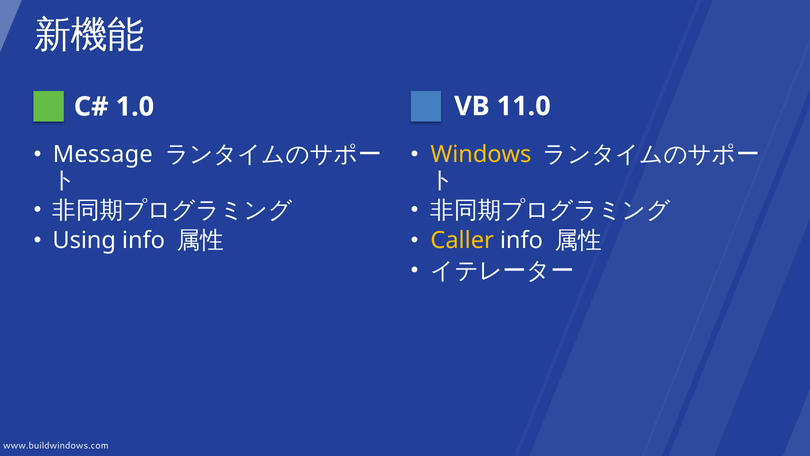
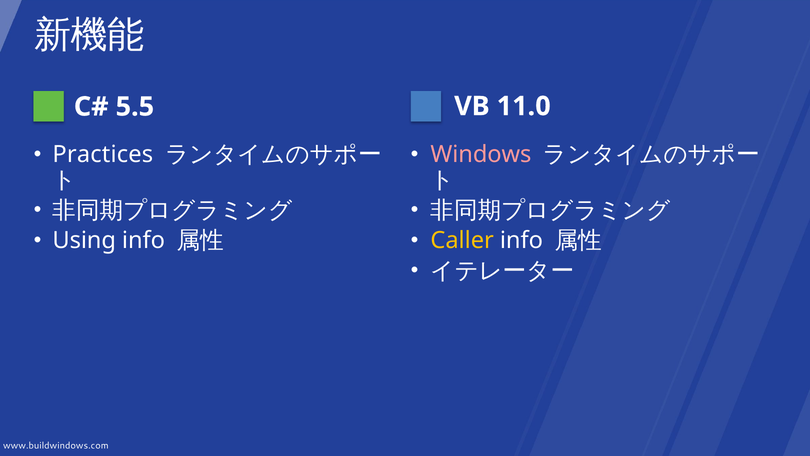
1.0: 1.0 -> 5.5
Message: Message -> Practices
Windows colour: yellow -> pink
